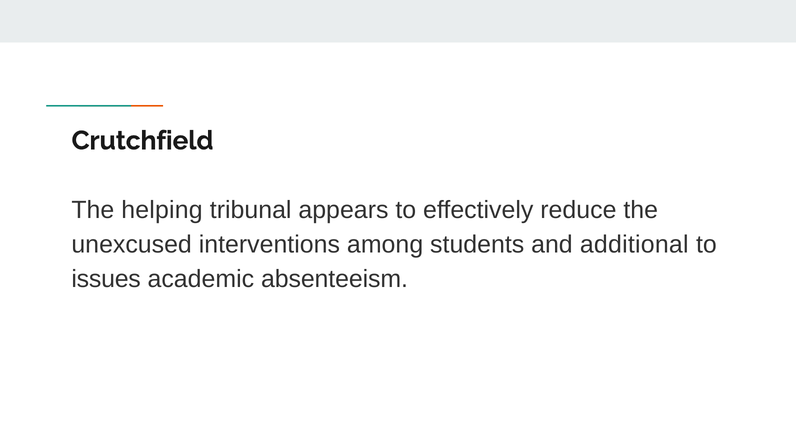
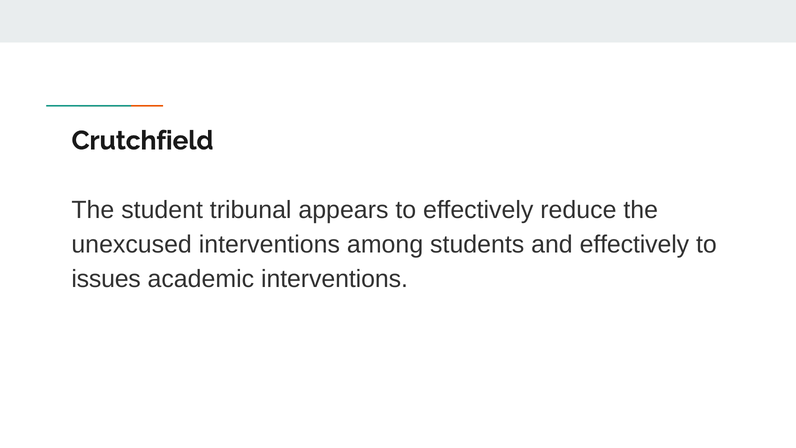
helping: helping -> student
and additional: additional -> effectively
academic absenteeism: absenteeism -> interventions
